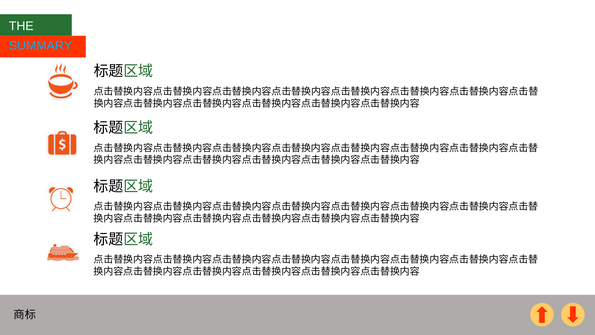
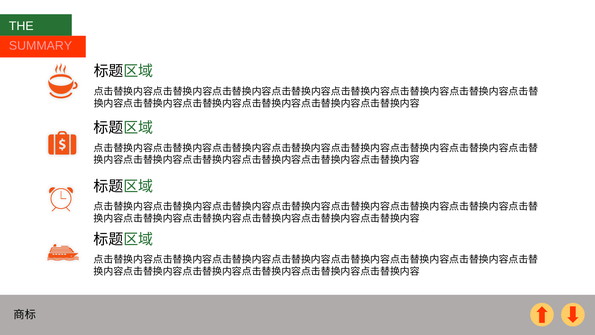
SUMMARY colour: light blue -> pink
